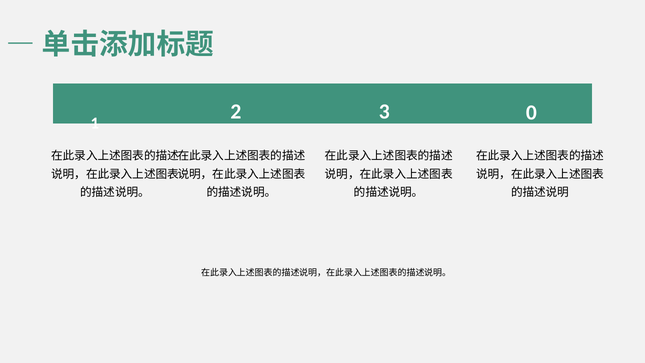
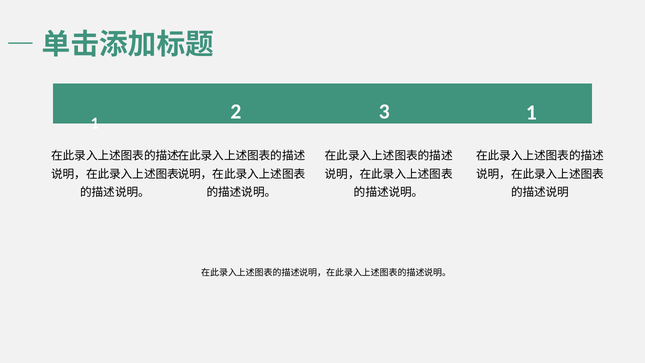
3 0: 0 -> 1
